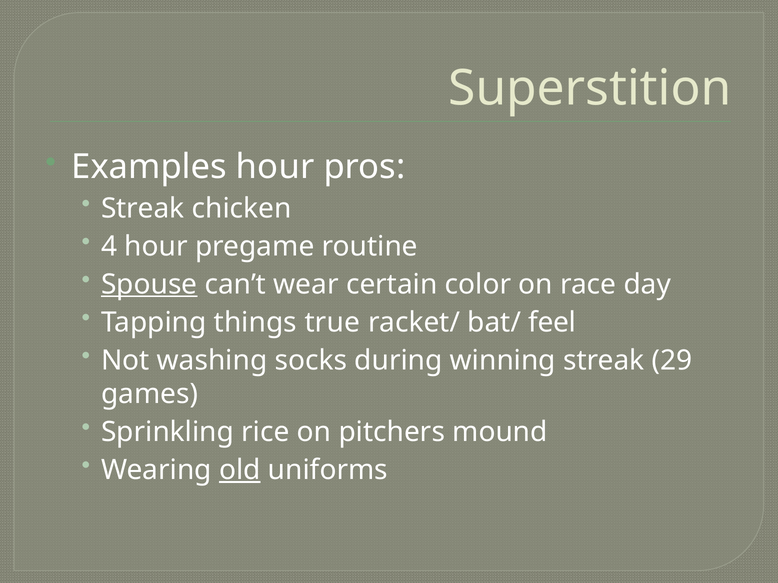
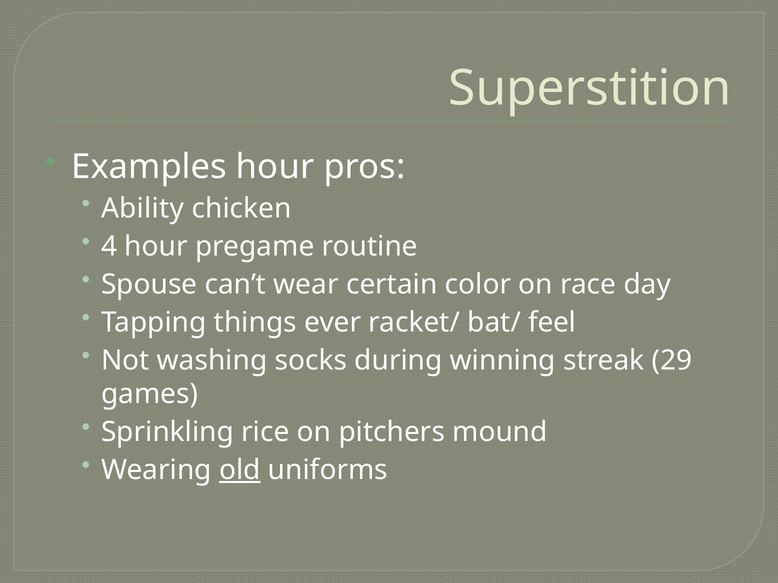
Streak at (143, 209): Streak -> Ability
Spouse underline: present -> none
true: true -> ever
